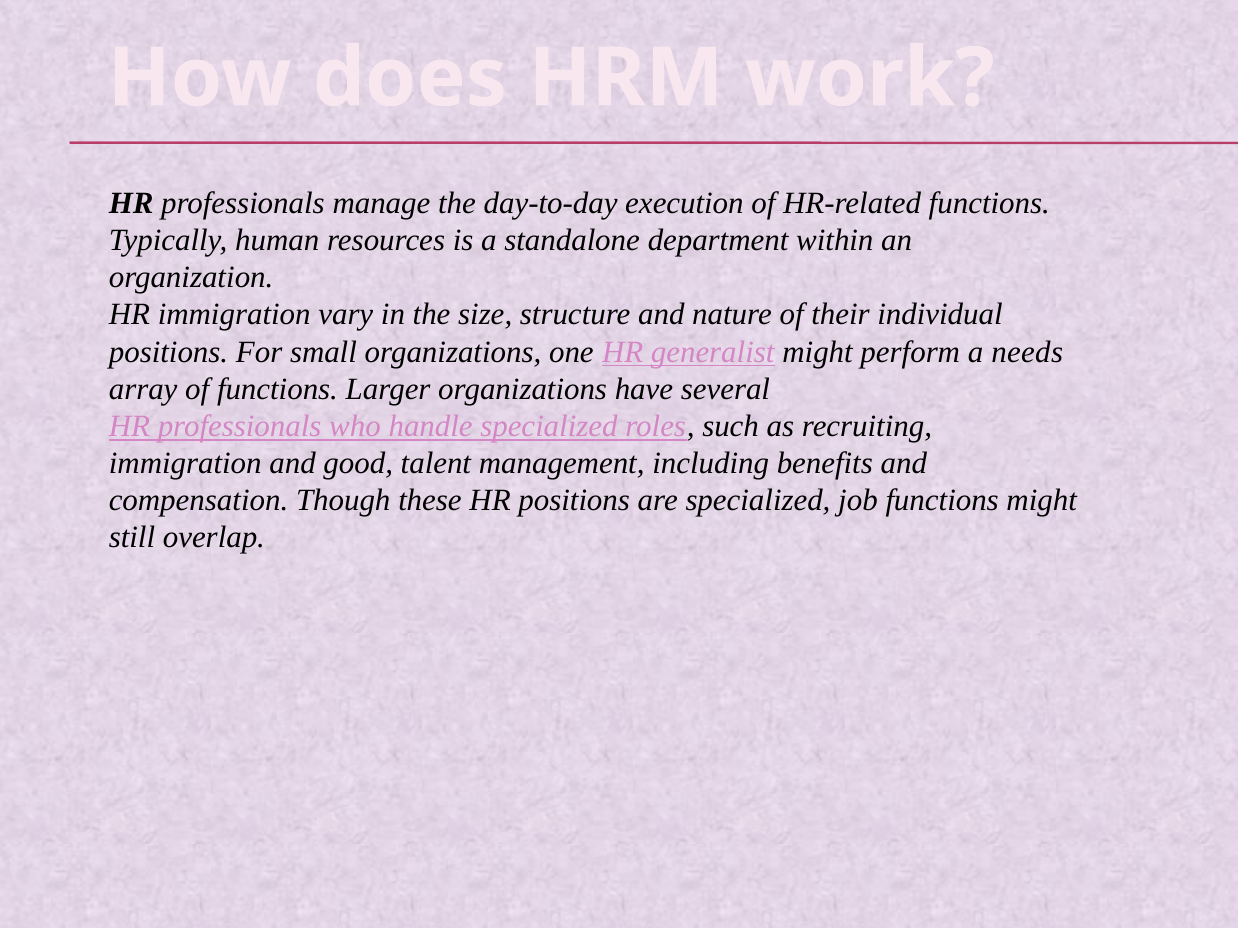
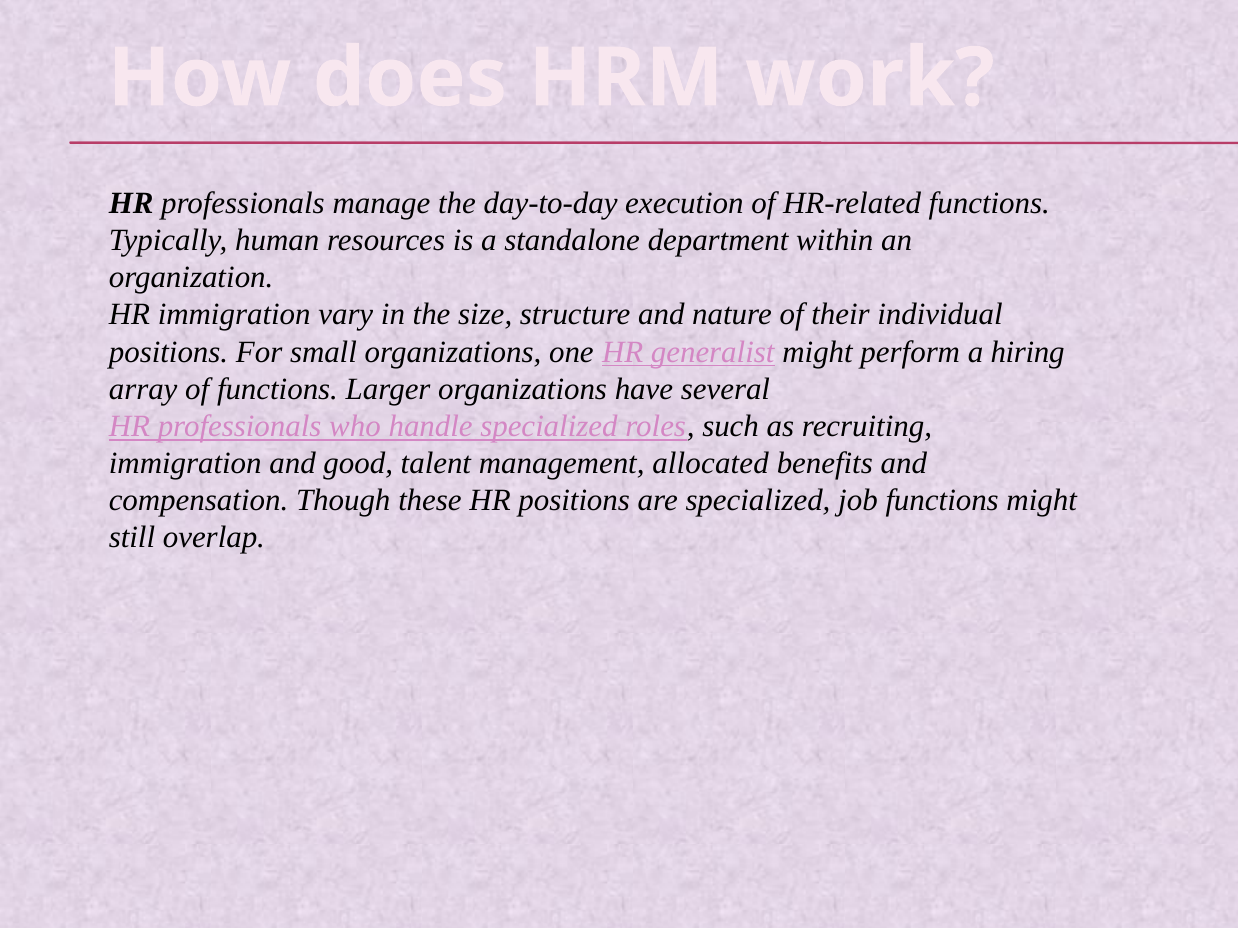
needs: needs -> hiring
including: including -> allocated
